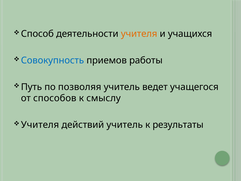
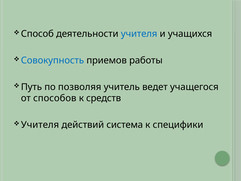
учителя at (139, 34) colour: orange -> blue
смыслу: смыслу -> средств
действий учитель: учитель -> система
результаты: результаты -> специфики
